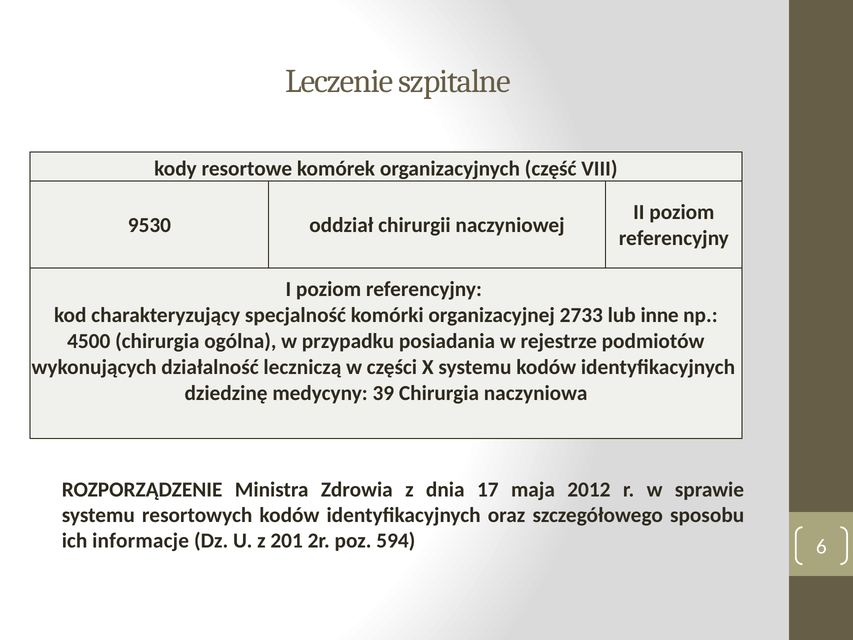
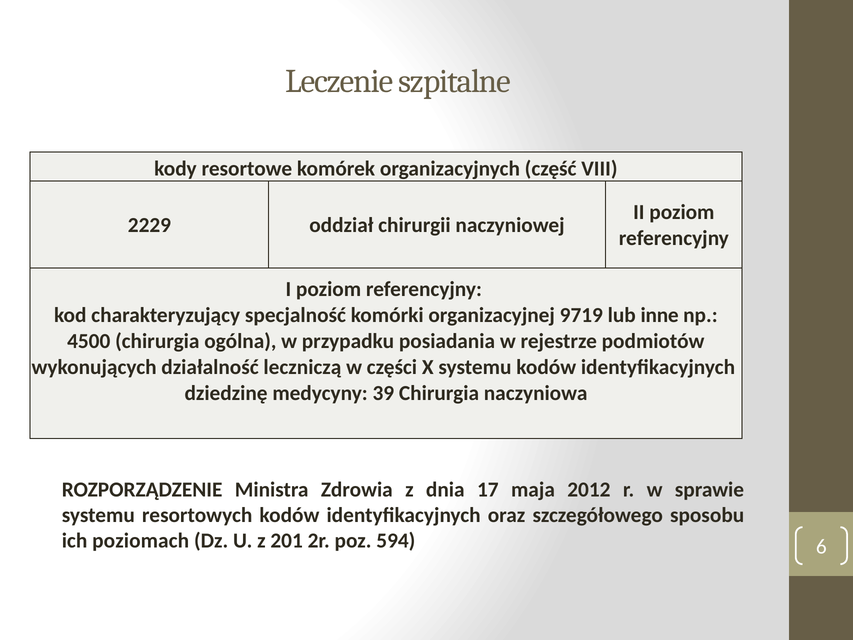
9530: 9530 -> 2229
2733: 2733 -> 9719
informacje: informacje -> poziomach
